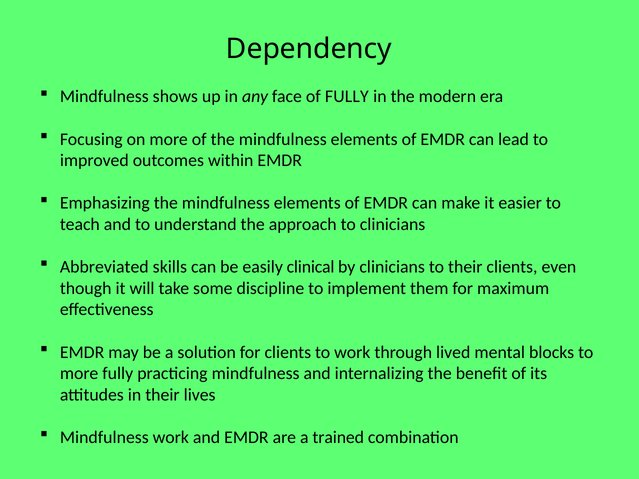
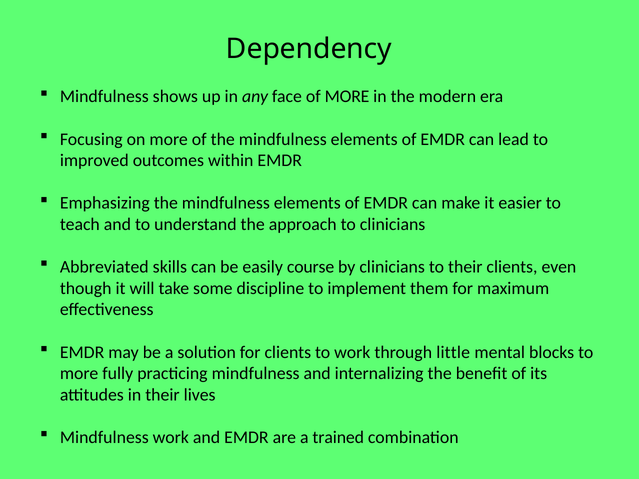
of FULLY: FULLY -> MORE
clinical: clinical -> course
lived: lived -> little
